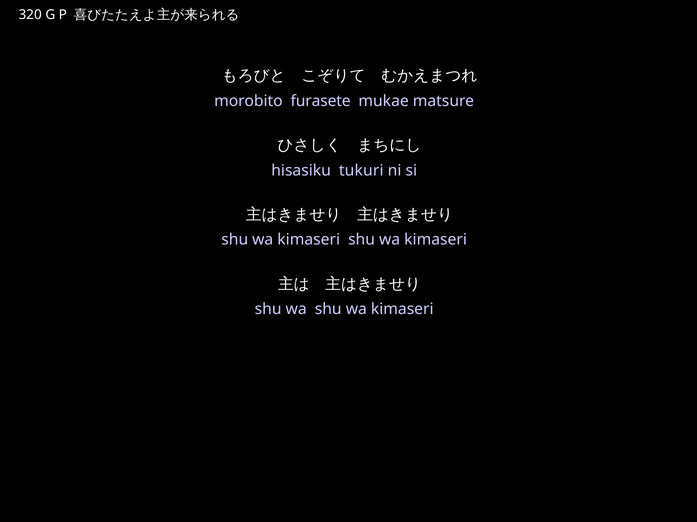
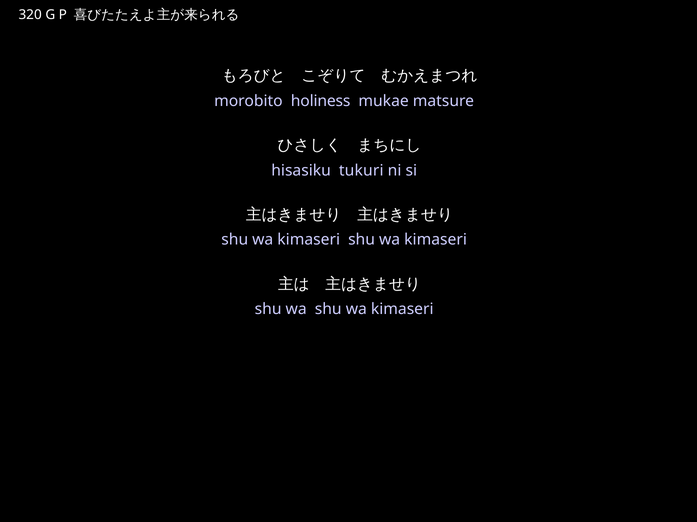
furasete: furasete -> holiness
